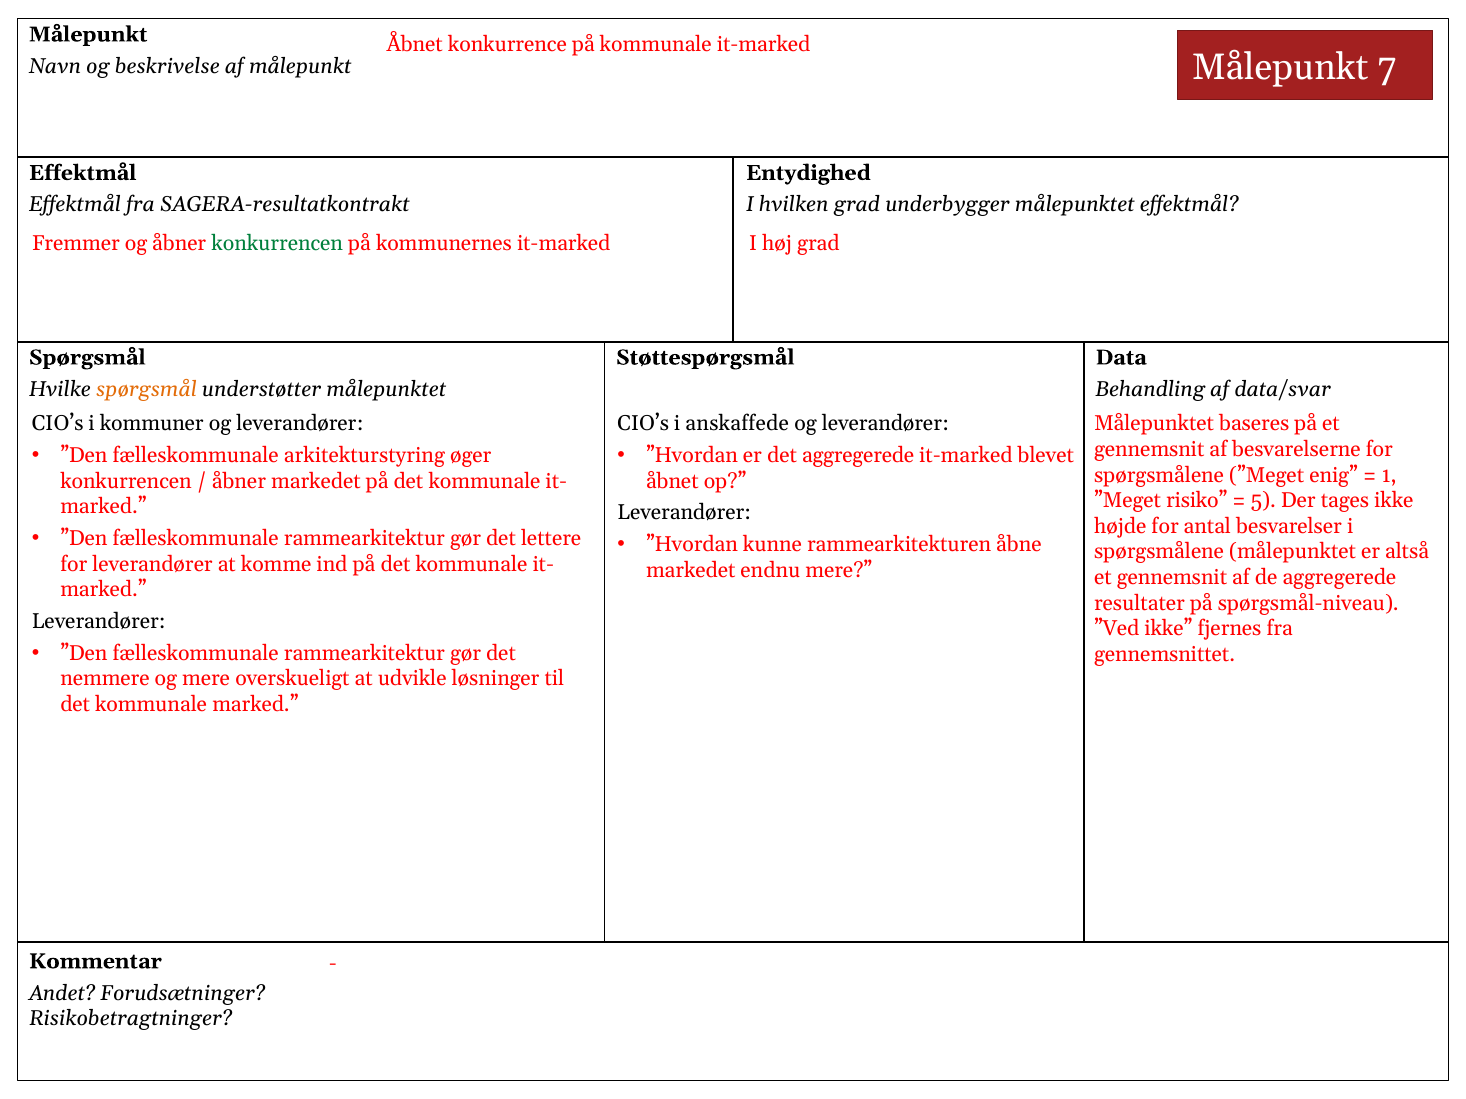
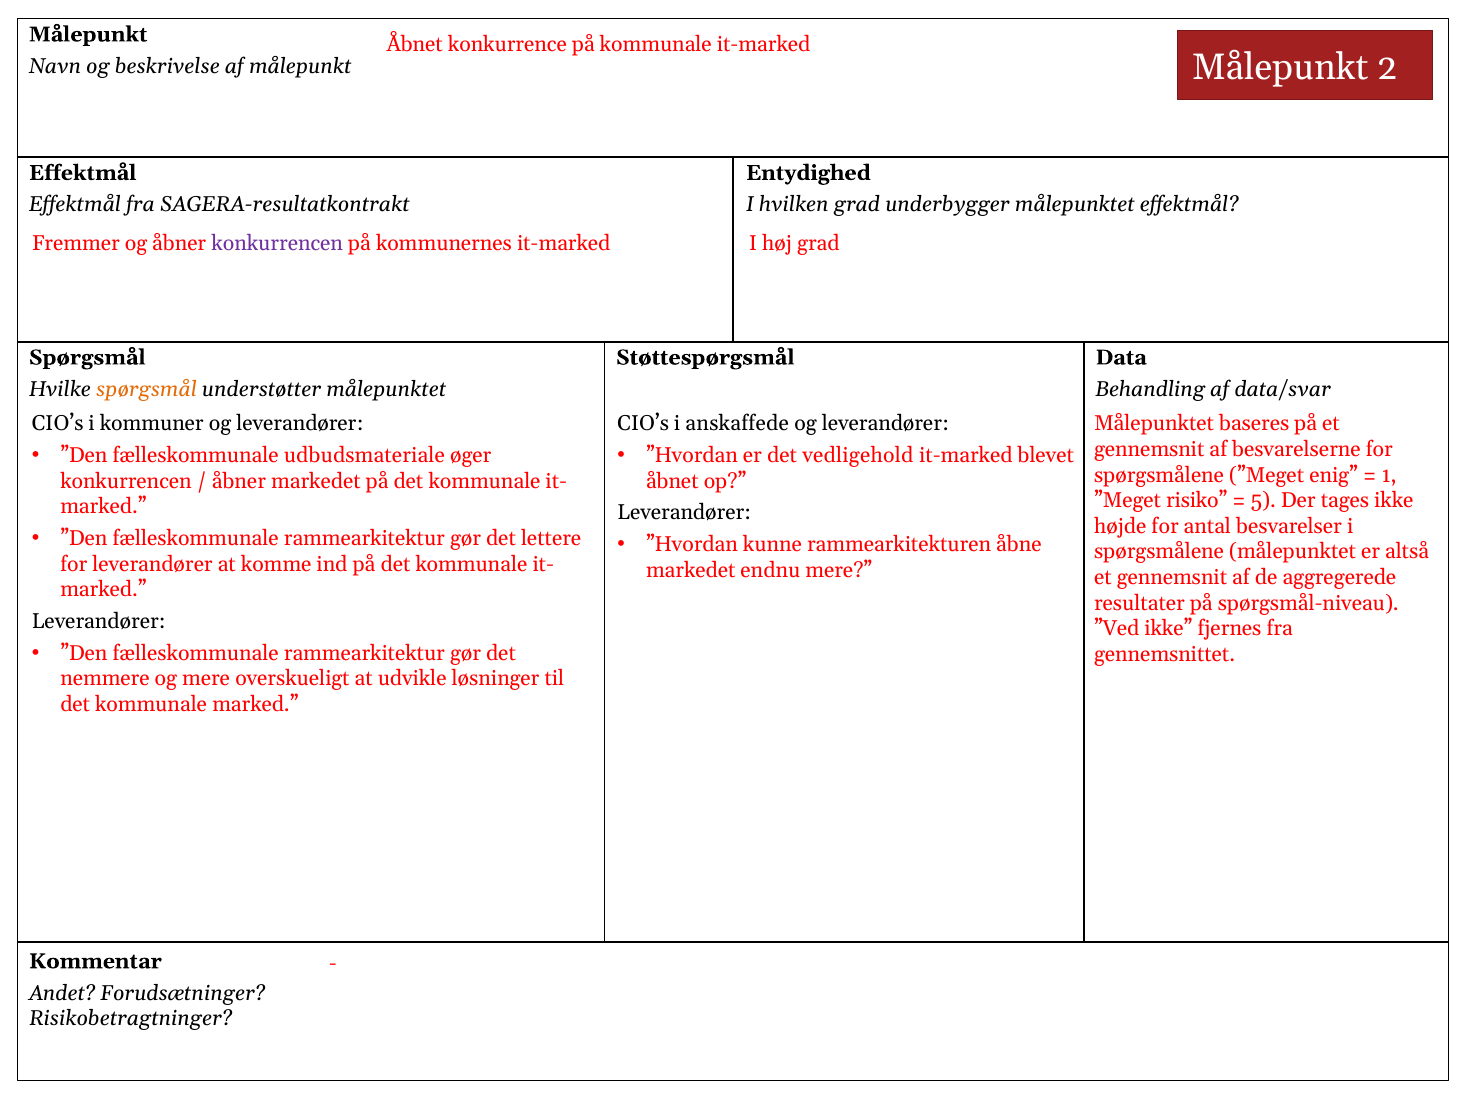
7: 7 -> 2
konkurrencen at (277, 244) colour: green -> purple
arkitekturstyring: arkitekturstyring -> udbudsmateriale
det aggregerede: aggregerede -> vedligehold
